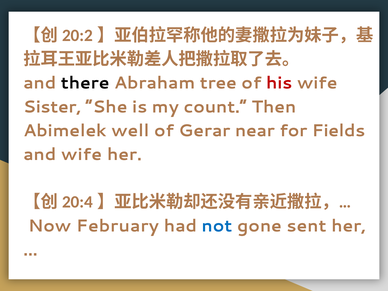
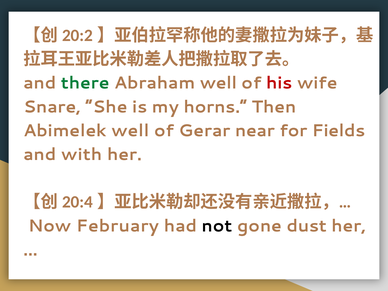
there colour: black -> green
Abraham tree: tree -> well
Sister: Sister -> Snare
count: count -> horns
and wife: wife -> with
not colour: blue -> black
sent: sent -> dust
